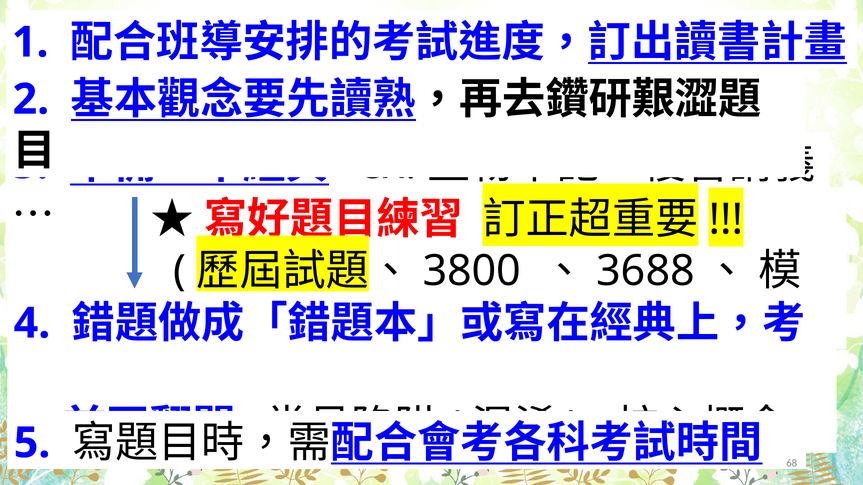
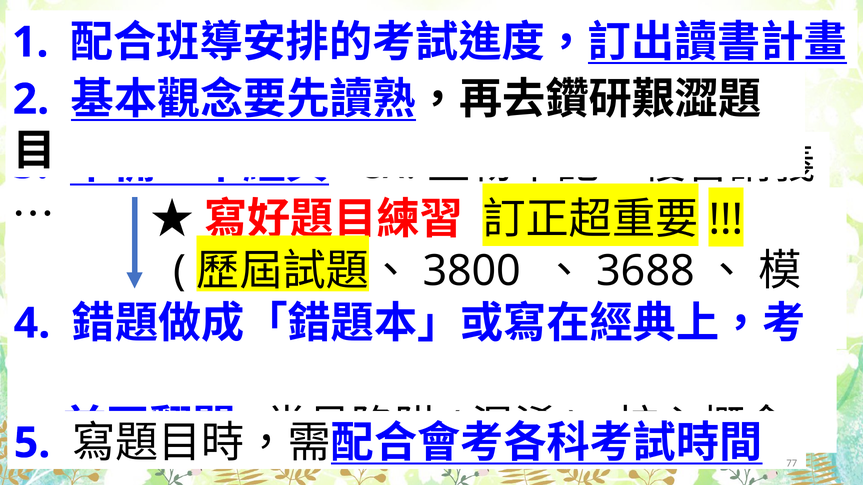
68: 68 -> 77
